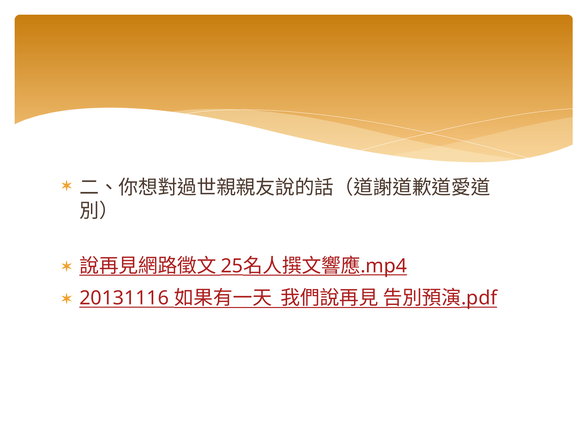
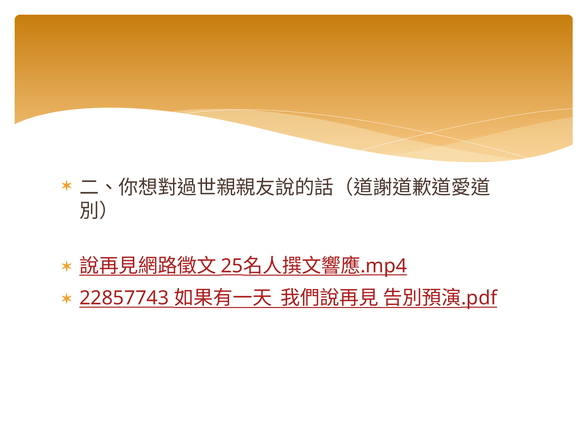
20131116: 20131116 -> 22857743
